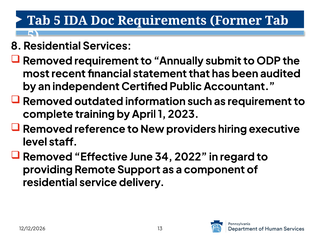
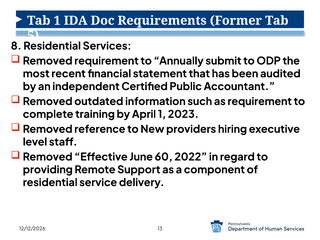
5 at (57, 21): 5 -> 1
34: 34 -> 60
